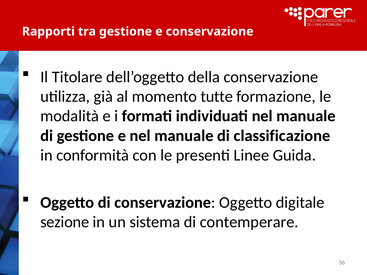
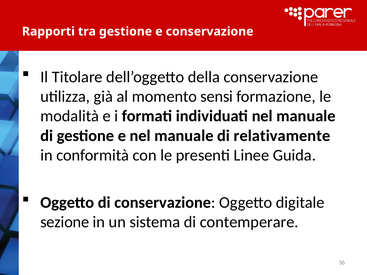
tutte: tutte -> sensi
classificazione: classificazione -> relativamente
